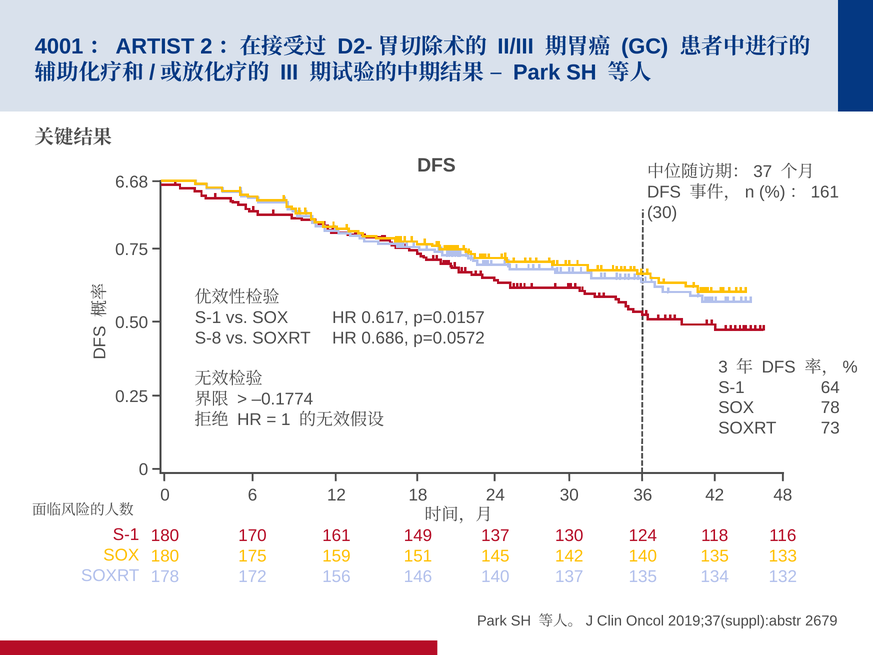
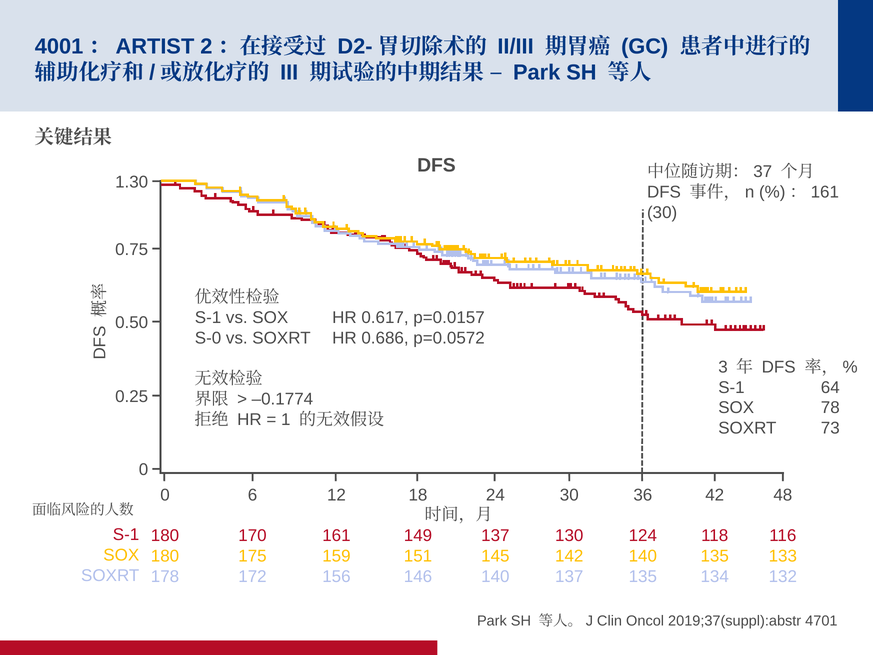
6.68: 6.68 -> 1.30
S-8: S-8 -> S-0
2679: 2679 -> 4701
